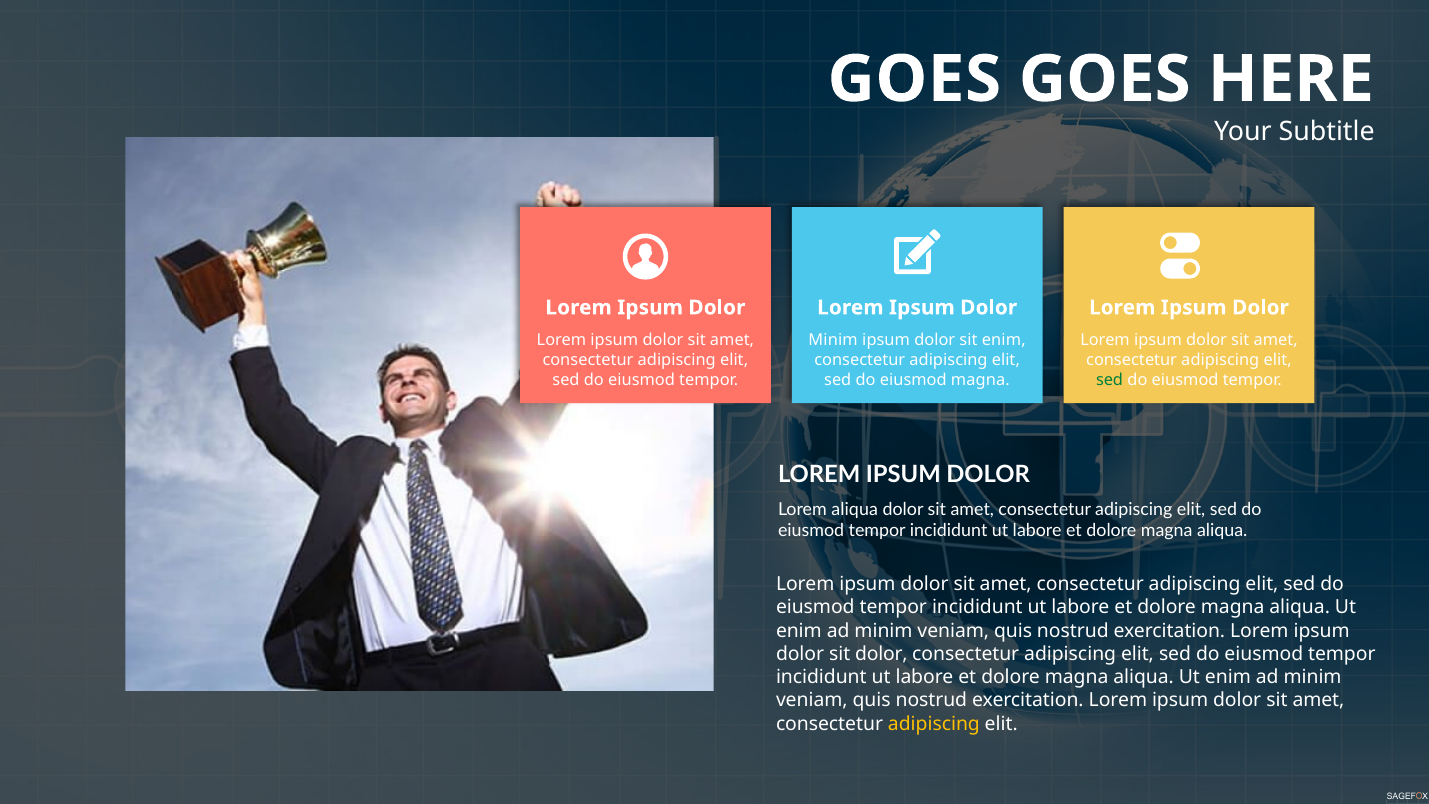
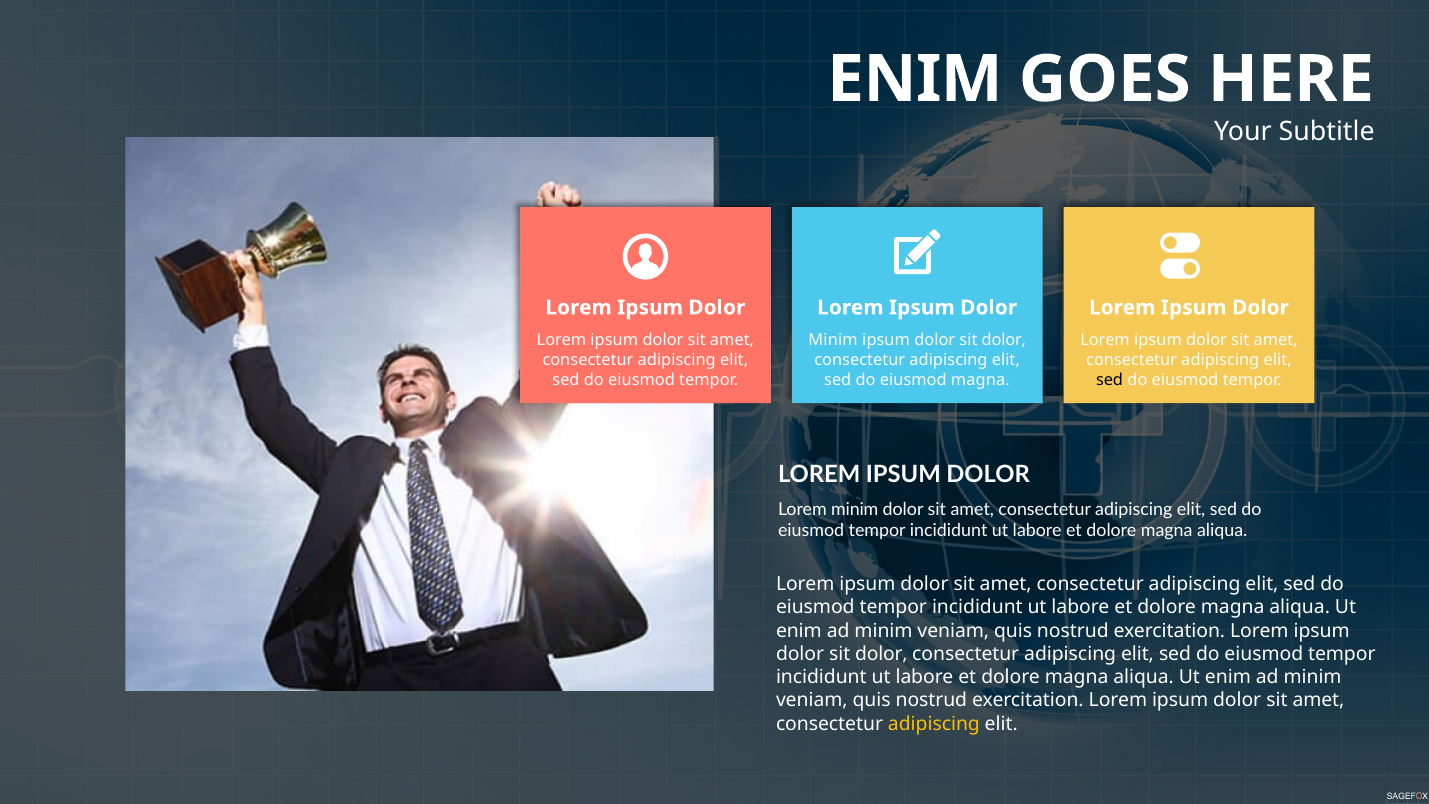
GOES at (914, 79): GOES -> ENIM
enim at (1004, 340): enim -> dolor
sed at (1110, 380) colour: green -> black
Lorem aliqua: aliqua -> minim
